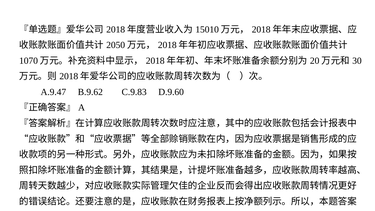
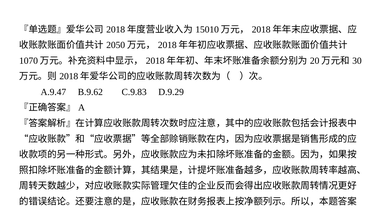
D.9.60: D.9.60 -> D.9.29
